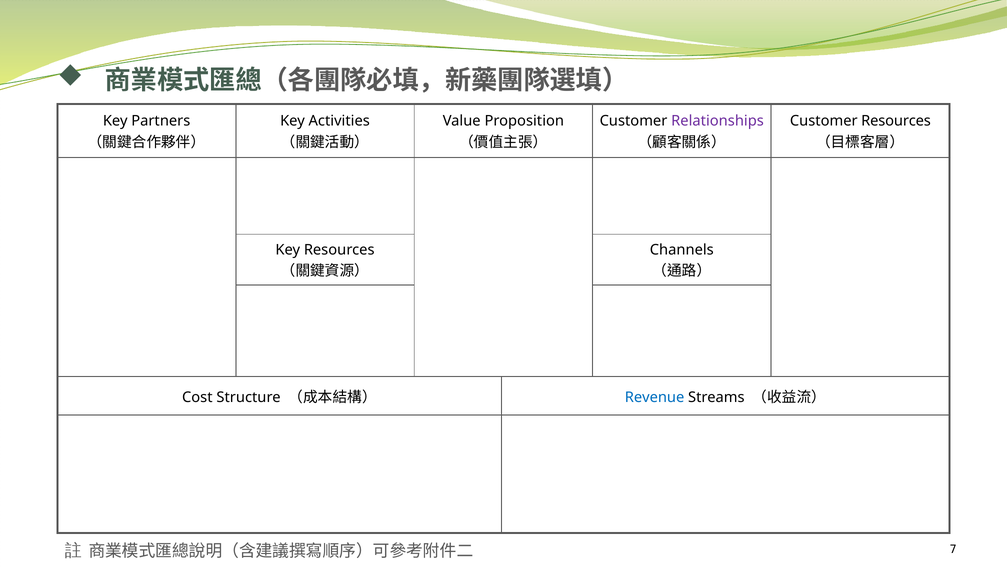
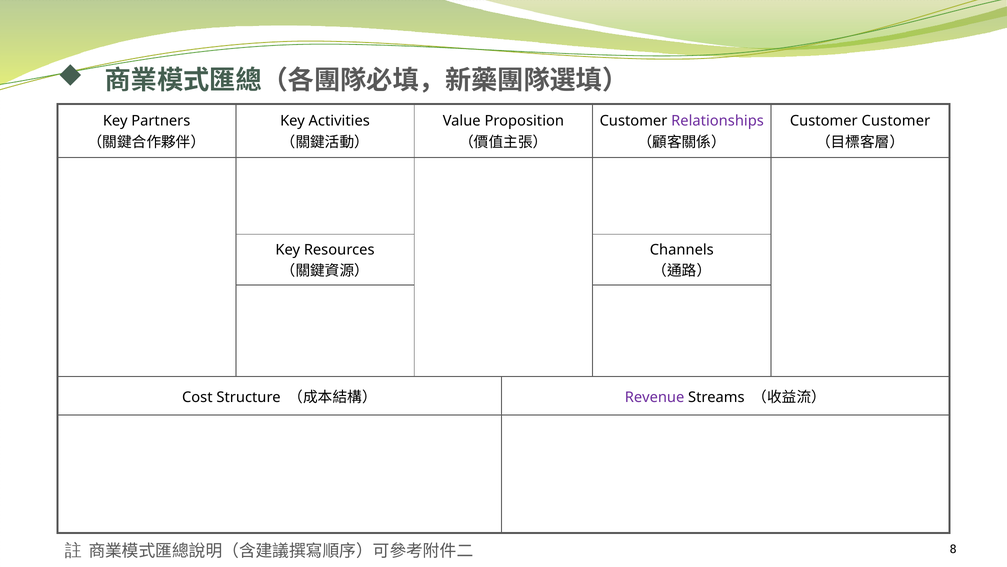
Customer Resources: Resources -> Customer
Revenue colour: blue -> purple
7: 7 -> 8
